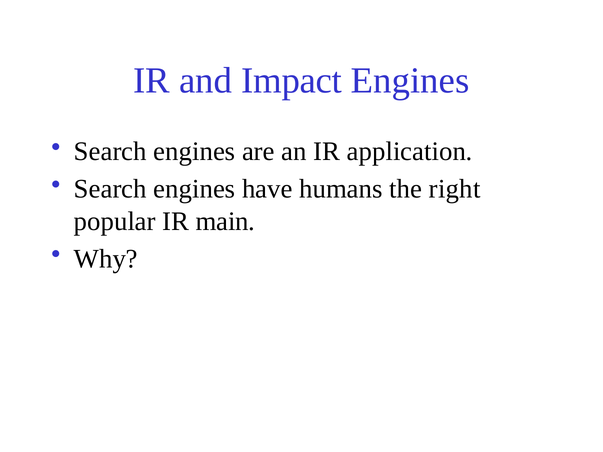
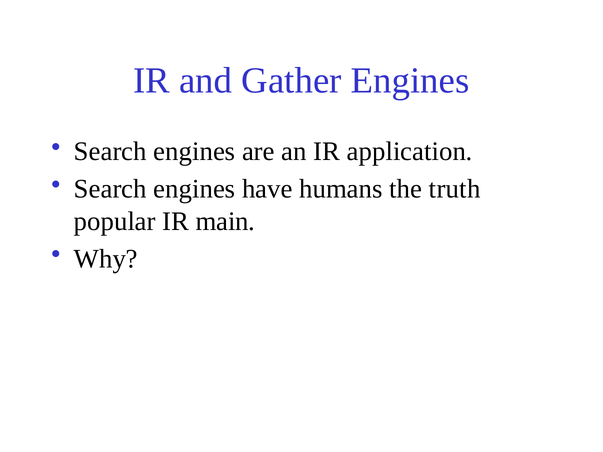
Impact: Impact -> Gather
right: right -> truth
